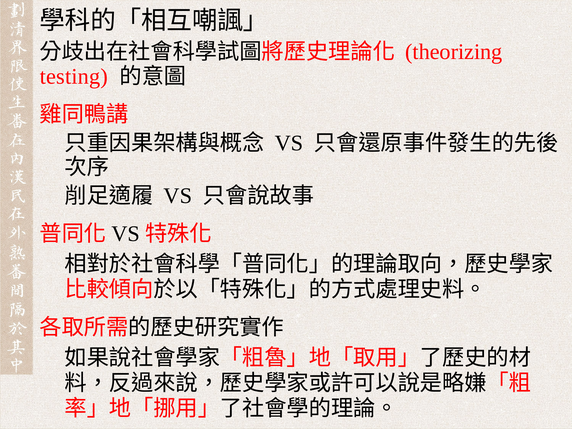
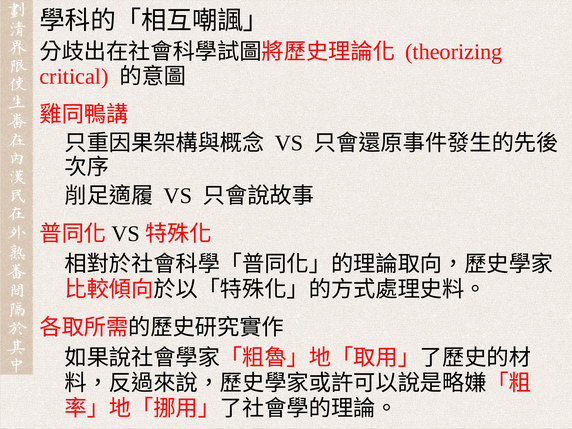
testing: testing -> critical
